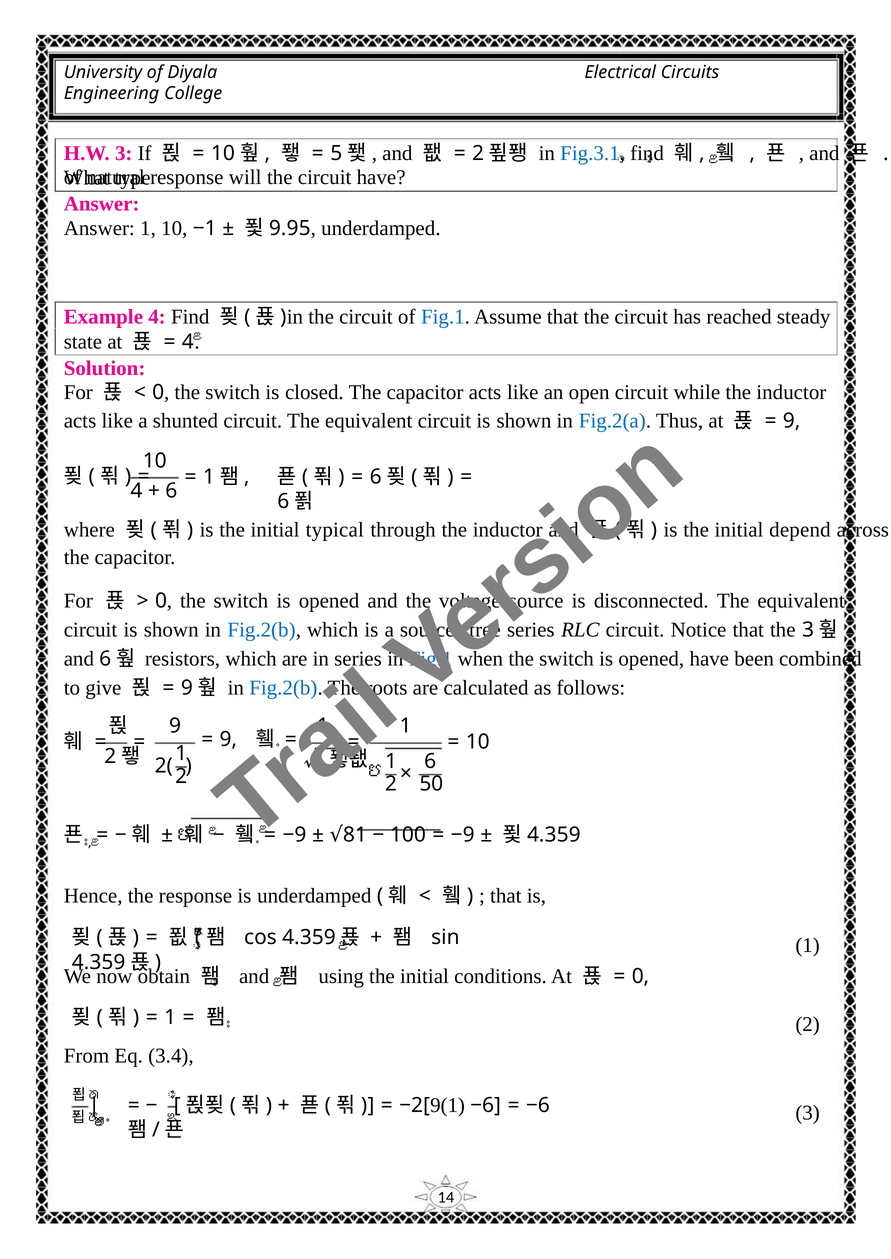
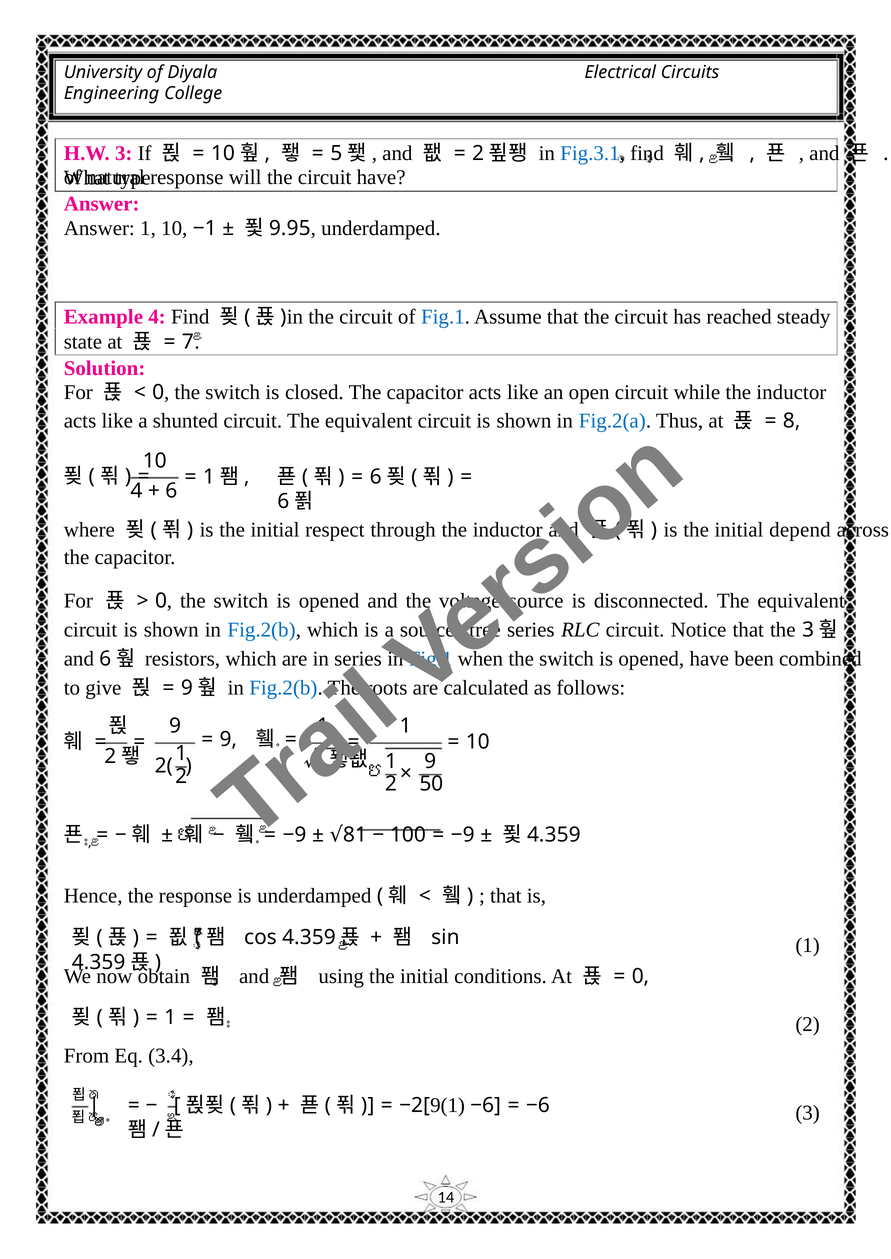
4 at (188, 342): 4 -> 7
9 at (792, 421): 9 -> 8
typical: typical -> respect
6 at (430, 761): 6 -> 9
